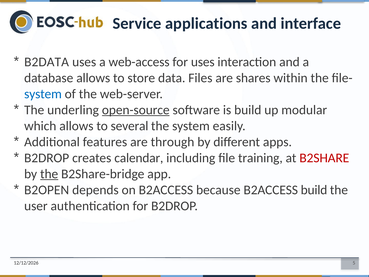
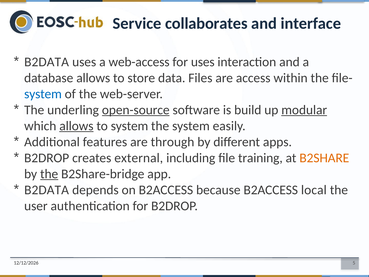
applications: applications -> collaborates
shares: shares -> access
modular underline: none -> present
allows at (76, 126) underline: none -> present
to several: several -> system
calendar: calendar -> external
B2SHARE colour: red -> orange
B2OPEN at (47, 190): B2OPEN -> B2DATA
B2ACCESS build: build -> local
